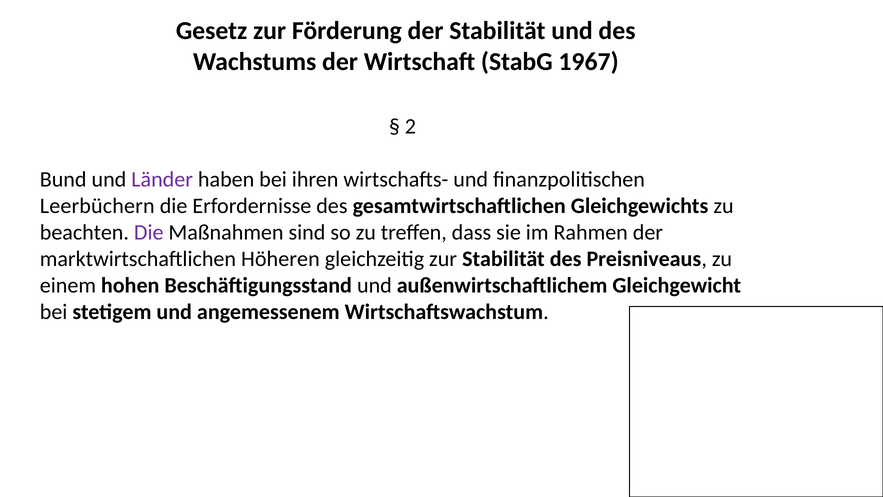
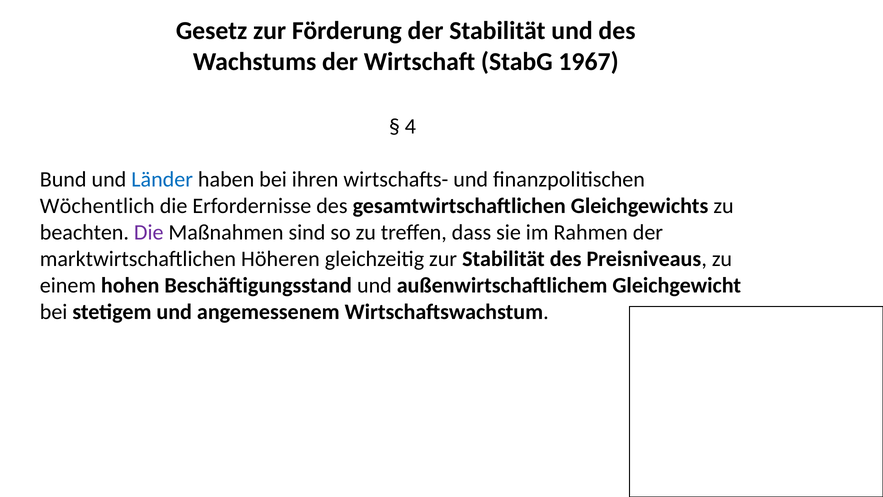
2: 2 -> 4
Länder colour: purple -> blue
Leerbüchern: Leerbüchern -> Wöchentlich
